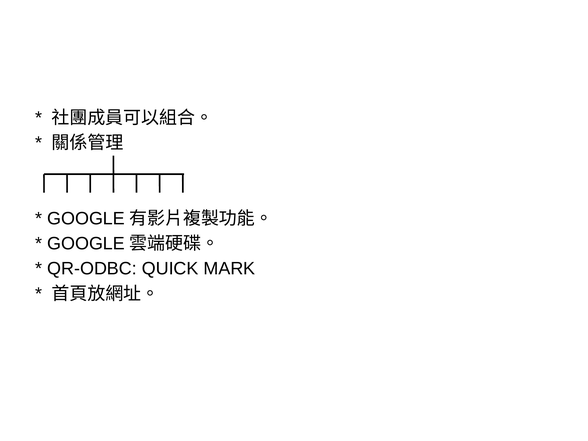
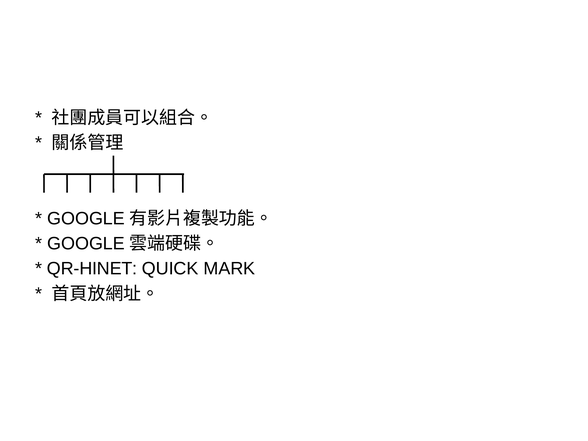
QR-ODBC: QR-ODBC -> QR-HINET
